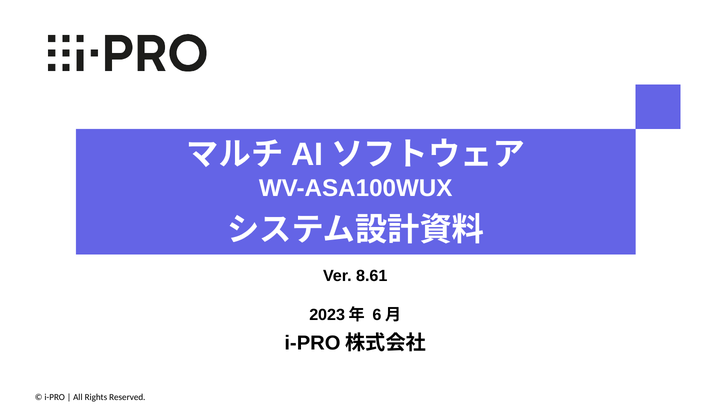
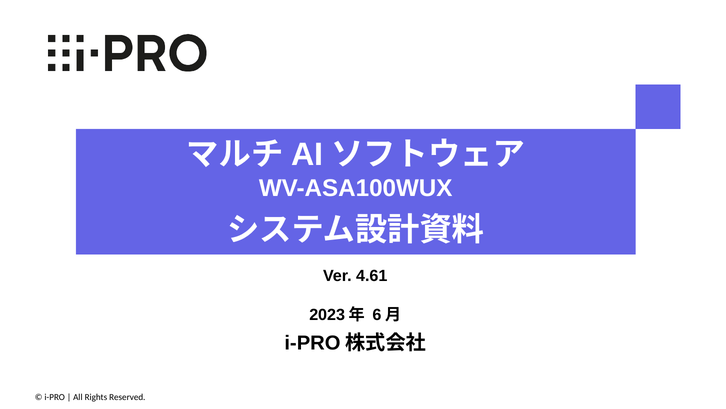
8.61: 8.61 -> 4.61
